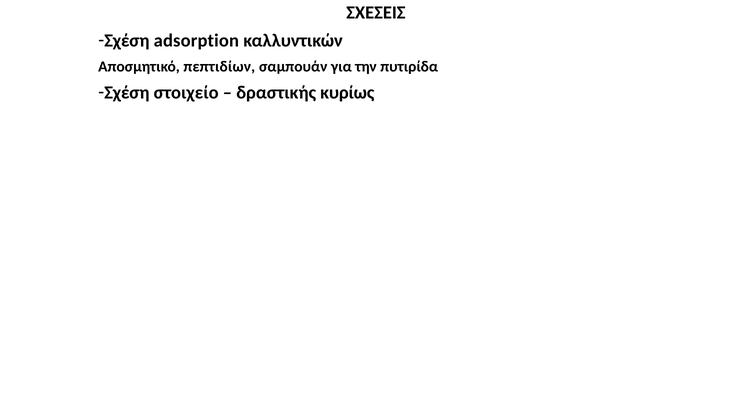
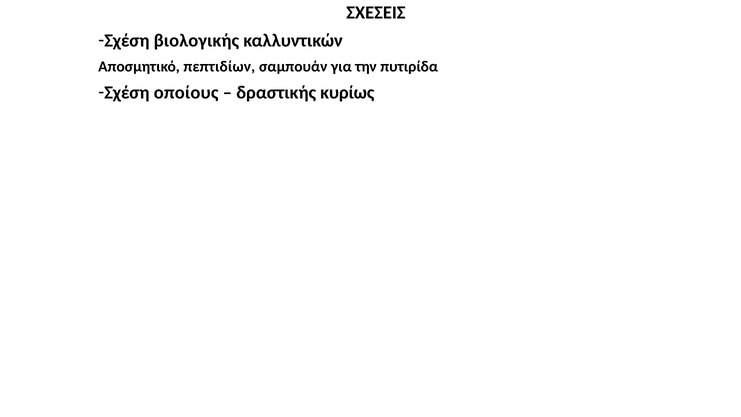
adsorption: adsorption -> βιολογικής
στοιχείο: στοιχείο -> οποίους
